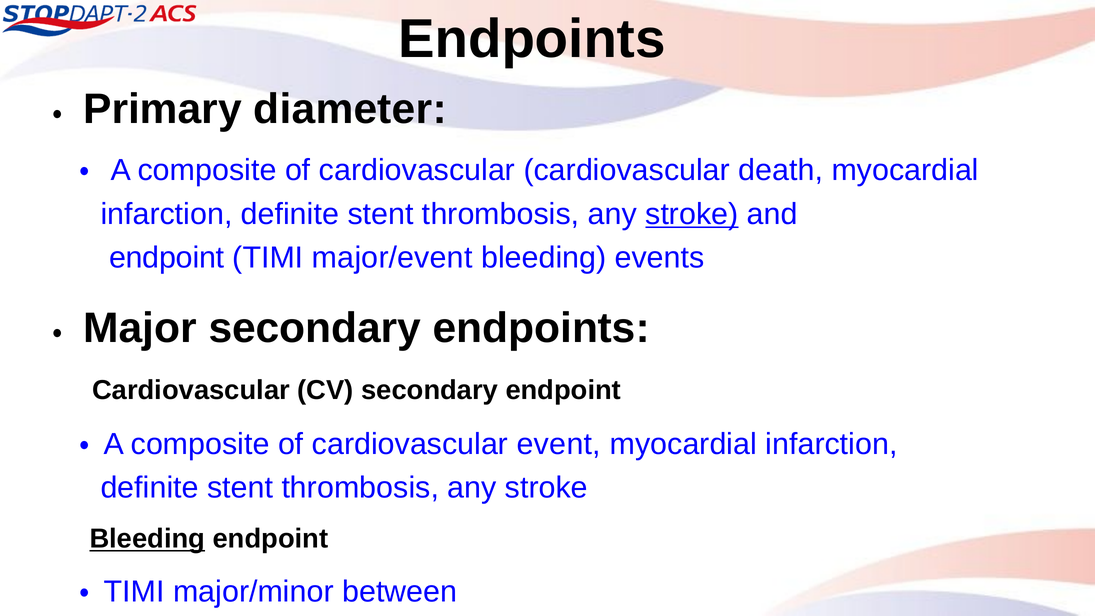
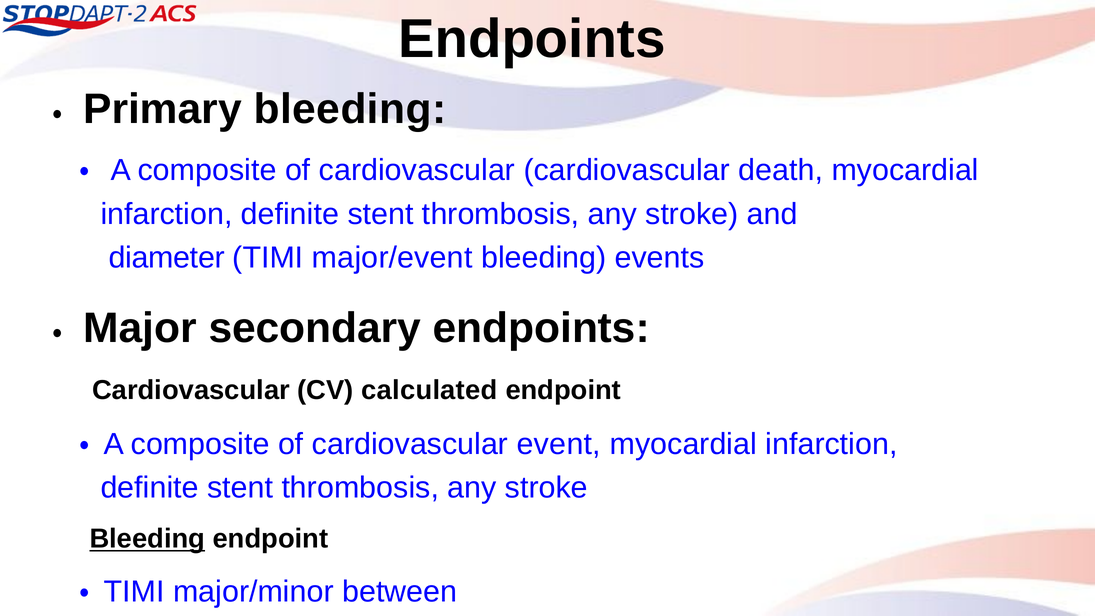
Primary diameter: diameter -> bleeding
stroke at (692, 214) underline: present -> none
endpoint at (167, 258): endpoint -> diameter
CV secondary: secondary -> calculated
